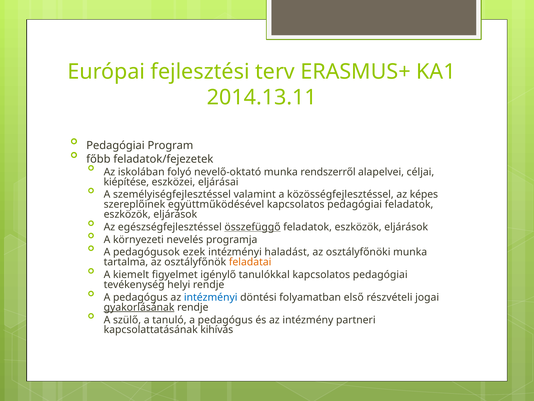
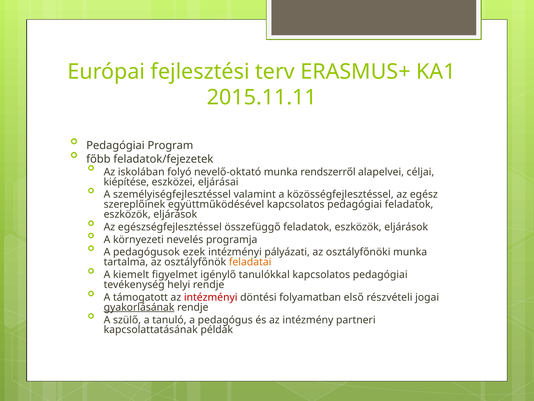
2014.13.11: 2014.13.11 -> 2015.11.11
képes: képes -> egész
összefüggő underline: present -> none
haladást: haladást -> pályázati
pedagógus at (140, 297): pedagógus -> támogatott
intézményi at (211, 297) colour: blue -> red
kihívás: kihívás -> példák
